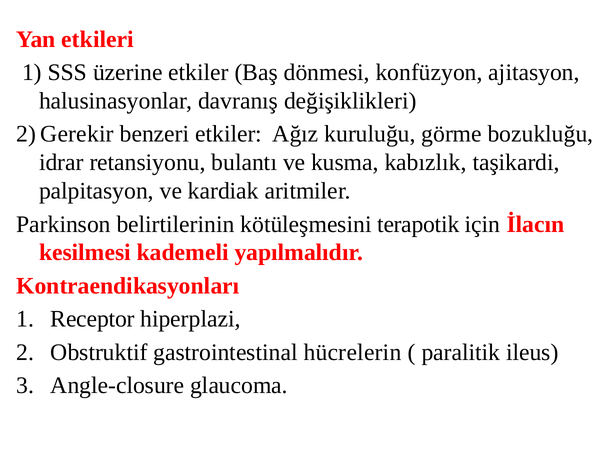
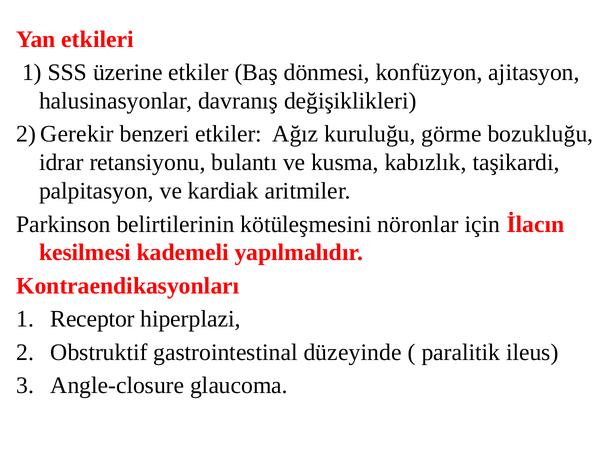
terapotik: terapotik -> nöronlar
hücrelerin: hücrelerin -> düzeyinde
